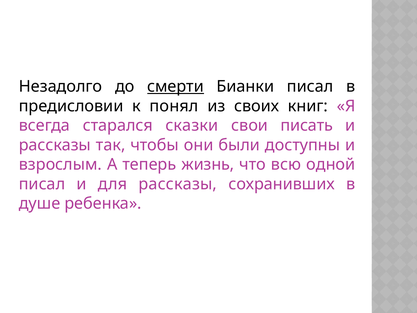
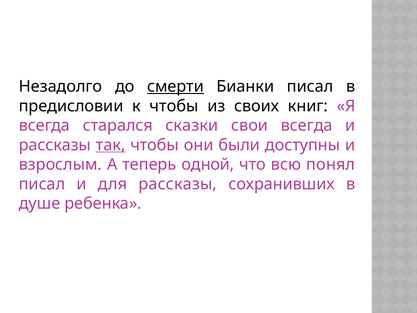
к понял: понял -> чтобы
свои писать: писать -> всегда
так underline: none -> present
жизнь: жизнь -> одной
одной: одной -> понял
